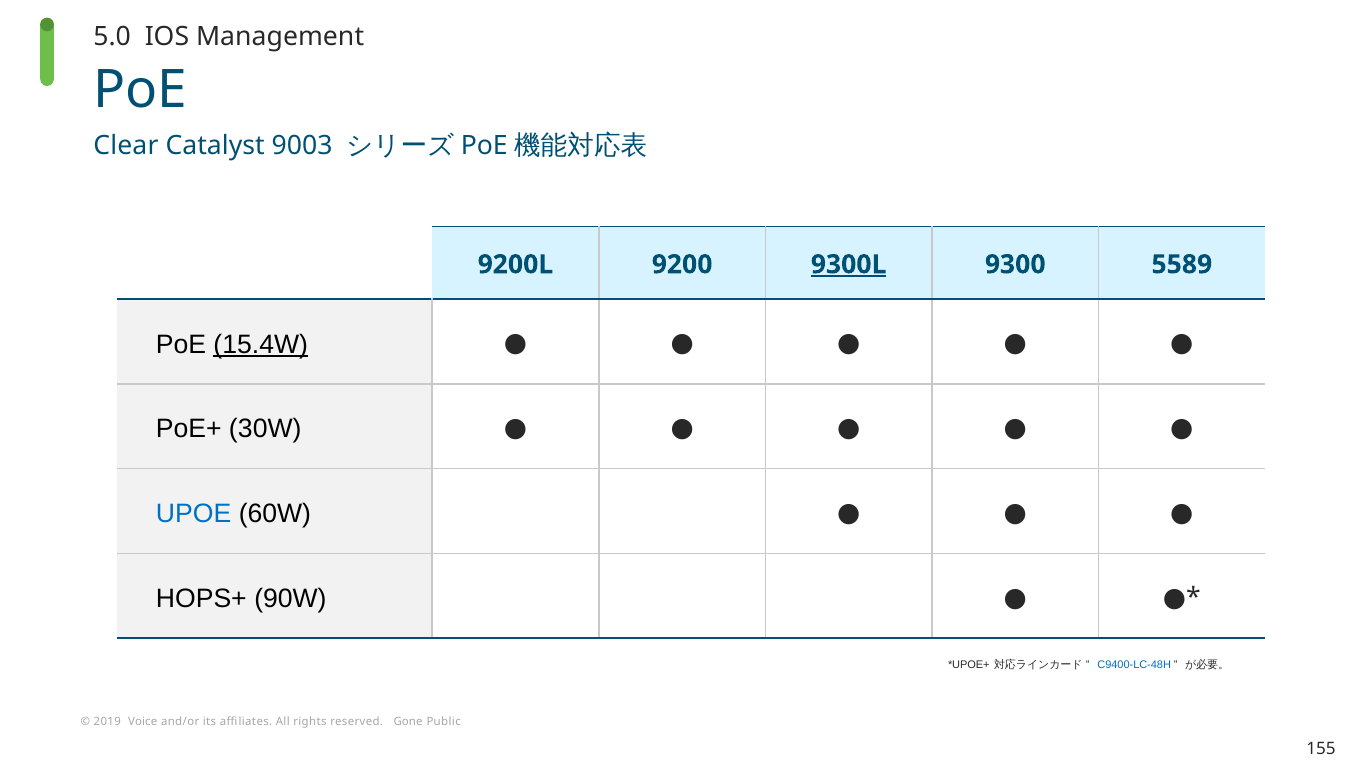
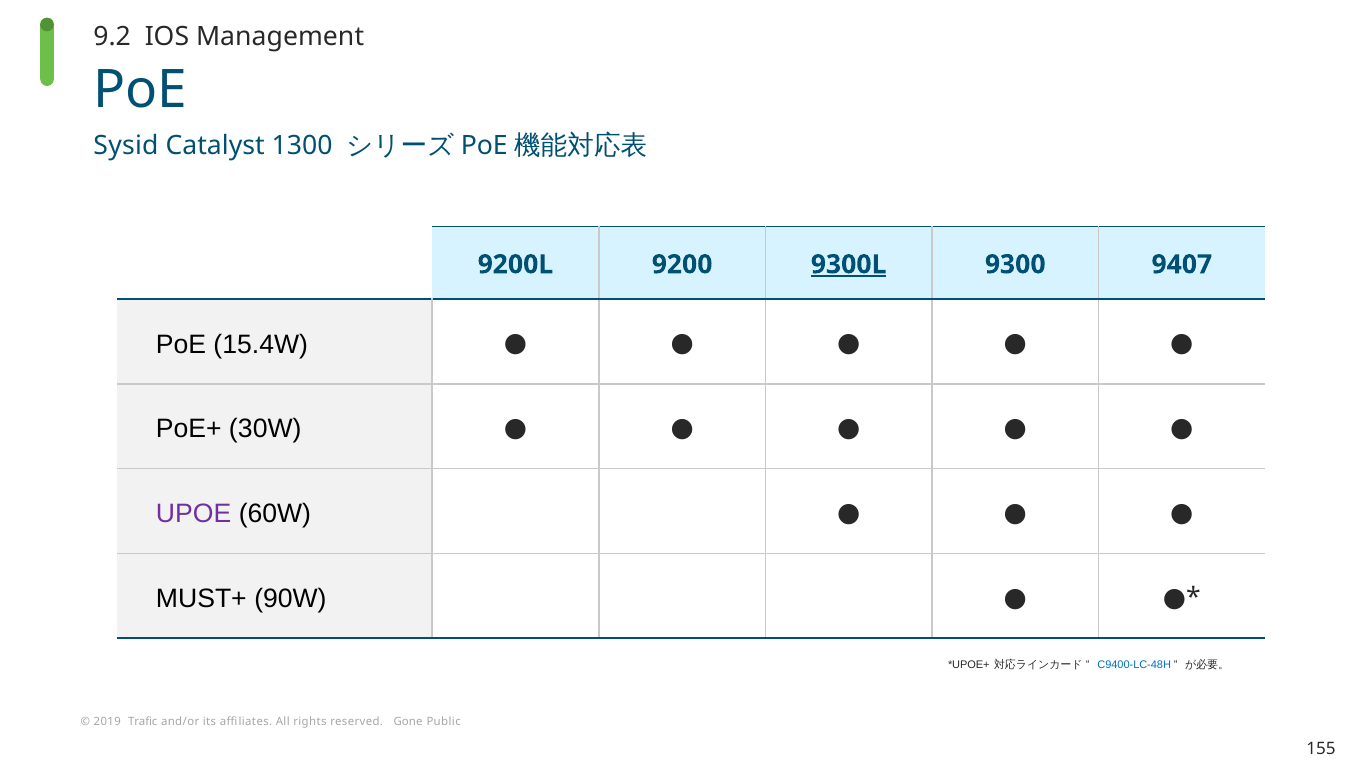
5.0: 5.0 -> 9.2
Clear: Clear -> Sysid
9003: 9003 -> 1300
5589: 5589 -> 9407
15.4W underline: present -> none
UPOE colour: blue -> purple
HOPS+: HOPS+ -> MUST+
Voice: Voice -> Trafic
